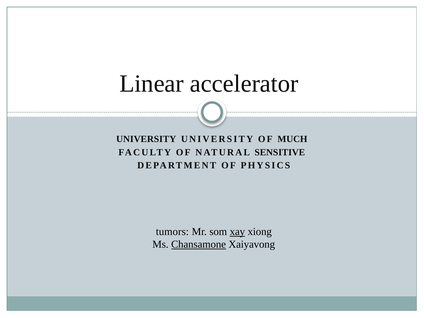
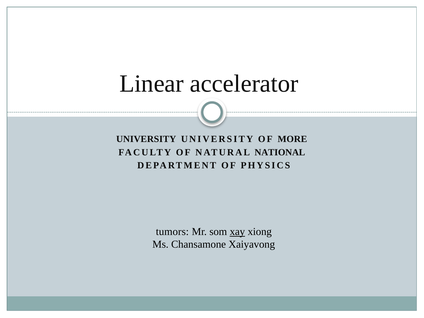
MUCH: MUCH -> MORE
SENSITIVE: SENSITIVE -> NATIONAL
Chansamone underline: present -> none
